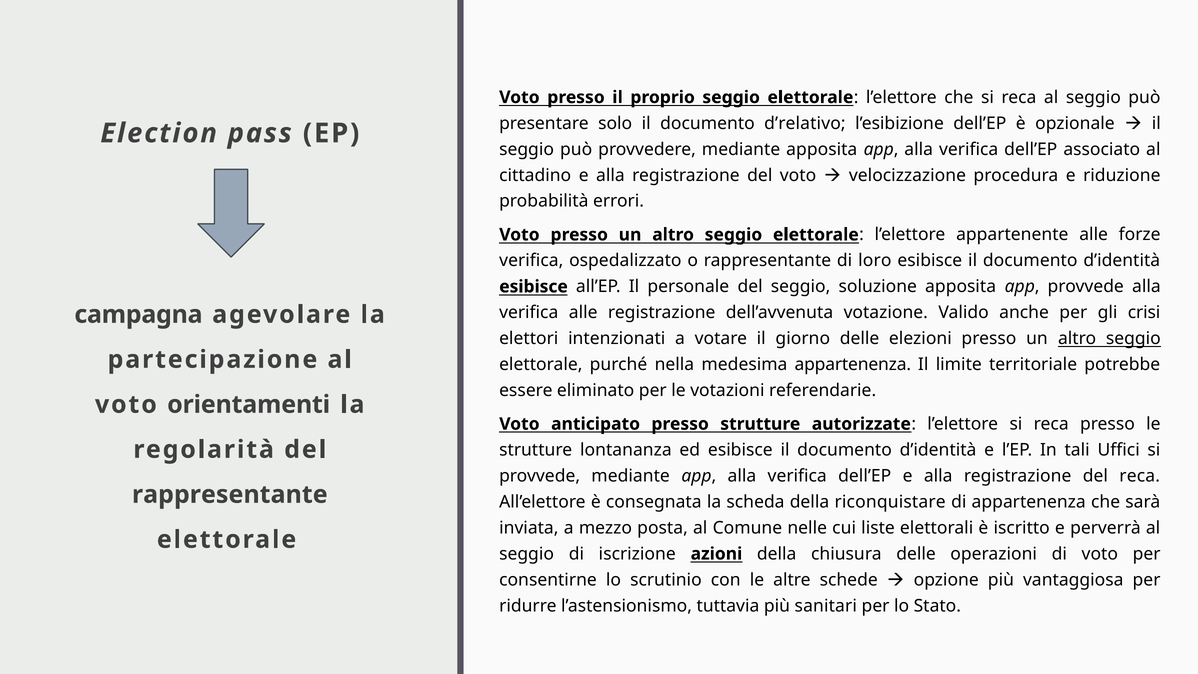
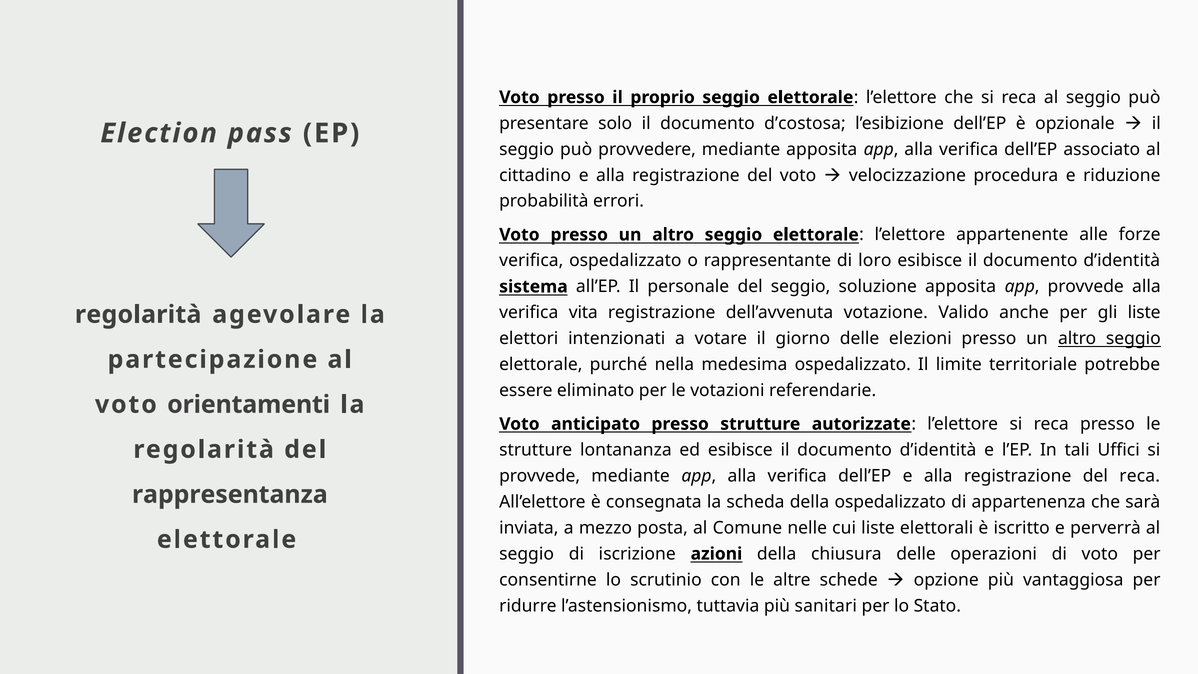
d’relativo: d’relativo -> d’costosa
esibisce at (534, 287): esibisce -> sistema
verifica alle: alle -> vita
gli crisi: crisi -> liste
campagna at (138, 314): campagna -> regolarità
medesima appartenenza: appartenenza -> ospedalizzato
rappresentante at (230, 494): rappresentante -> rappresentanza
della riconquistare: riconquistare -> ospedalizzato
